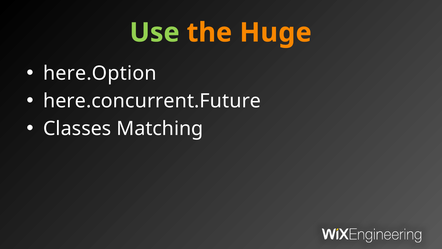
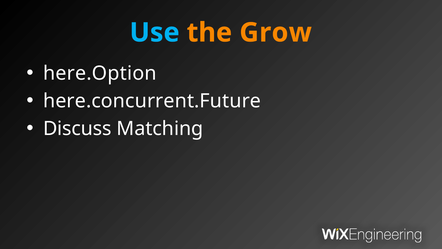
Use colour: light green -> light blue
Huge: Huge -> Grow
Classes: Classes -> Discuss
